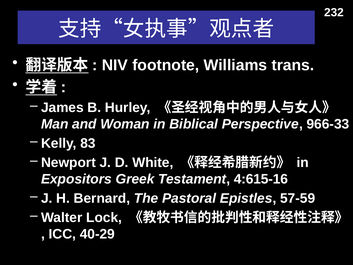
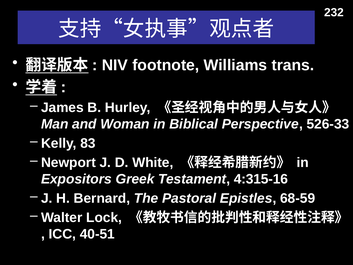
966-33: 966-33 -> 526-33
4:615-16: 4:615-16 -> 4:315-16
57-59: 57-59 -> 68-59
40-29: 40-29 -> 40-51
